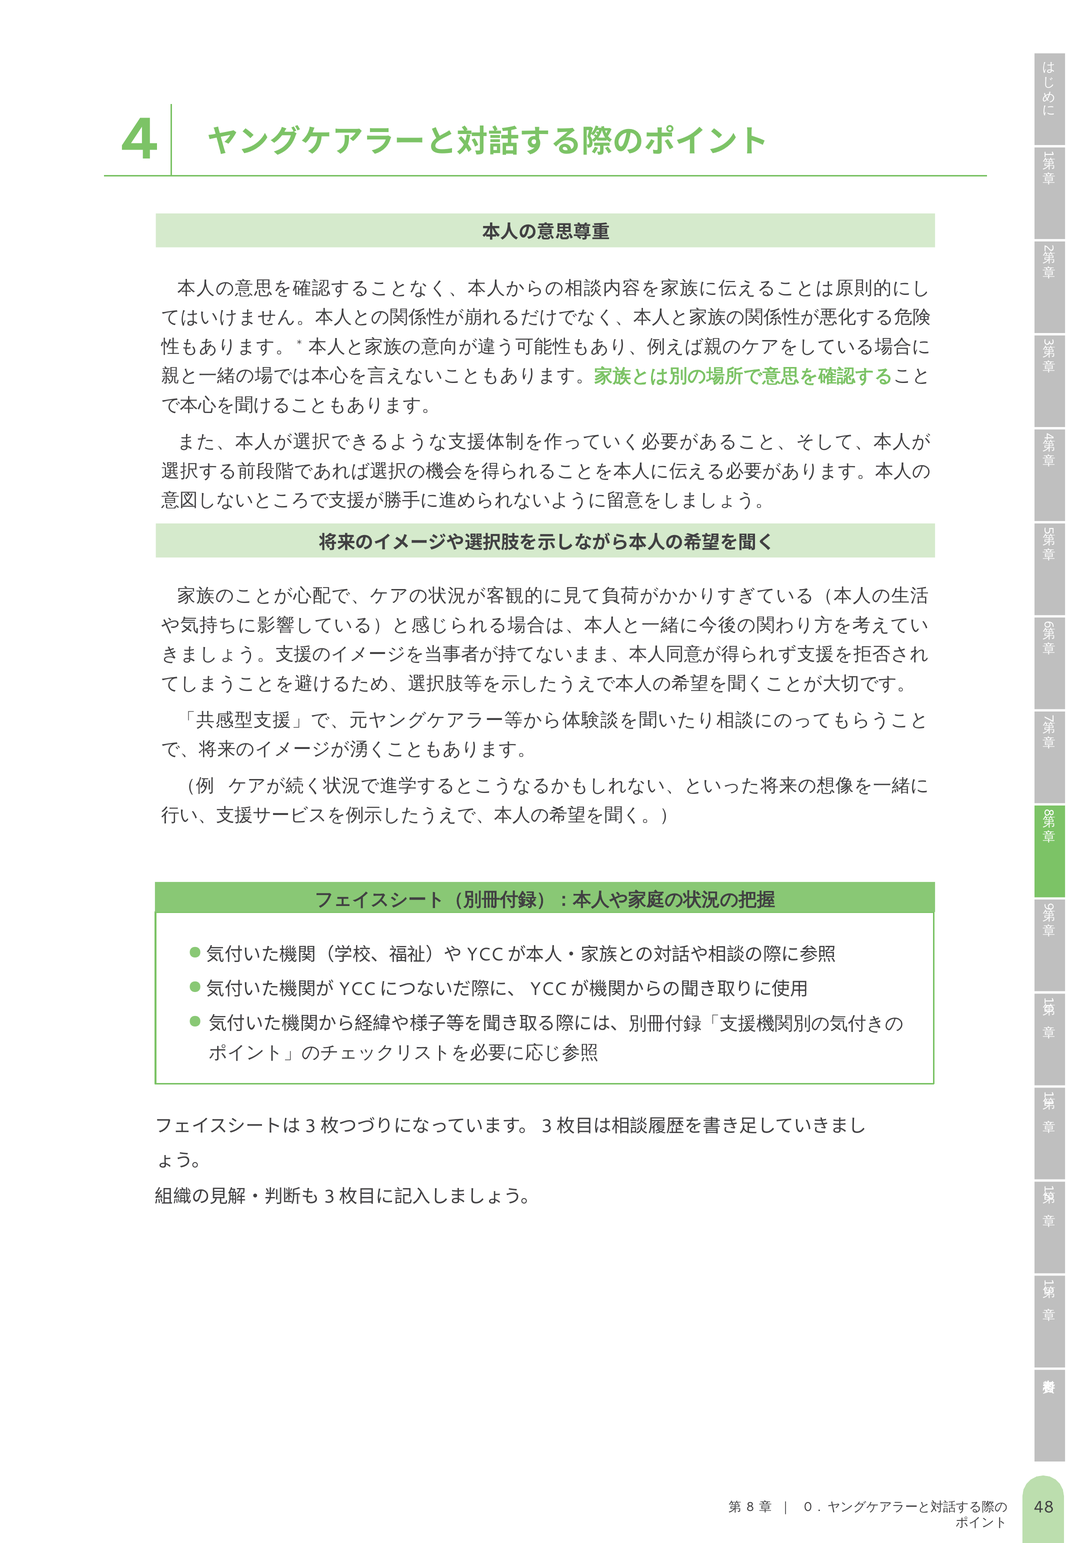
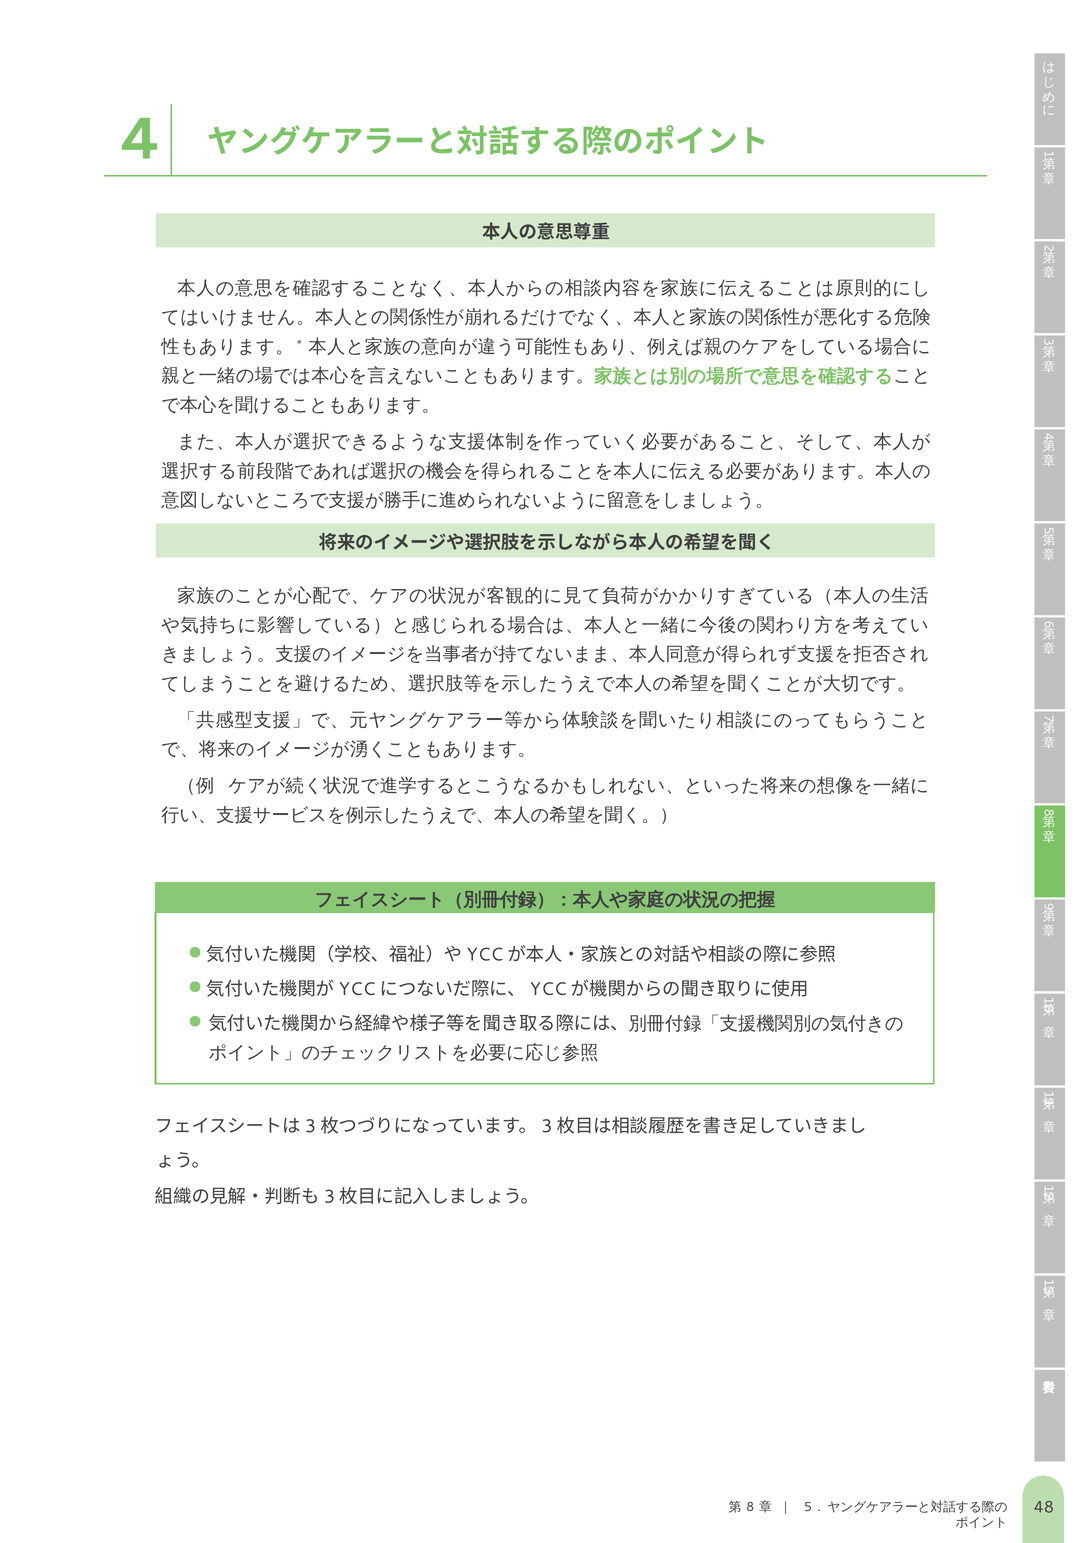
0 at (808, 1507): 0 -> 5
